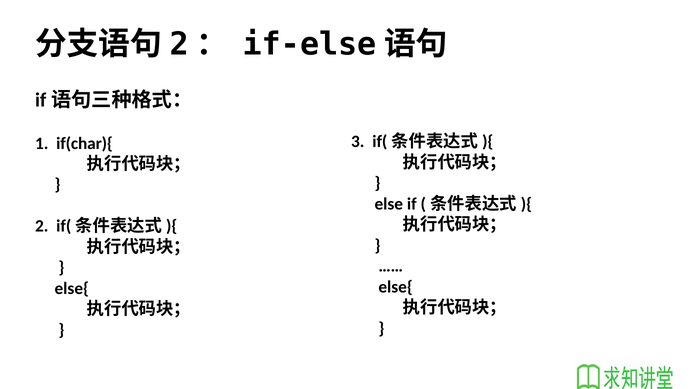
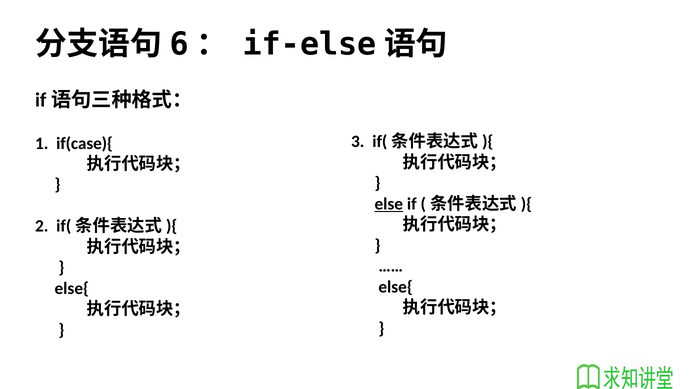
2 at (179, 44): 2 -> 6
if(char){: if(char){ -> if(case){
else underline: none -> present
